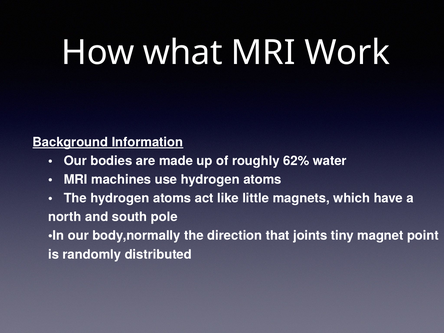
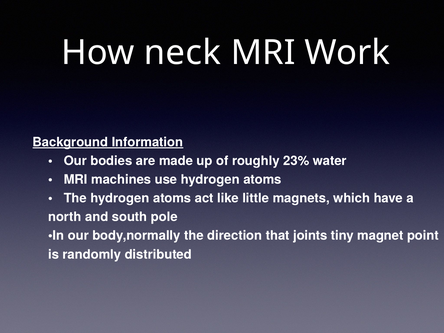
what: what -> neck
62%: 62% -> 23%
